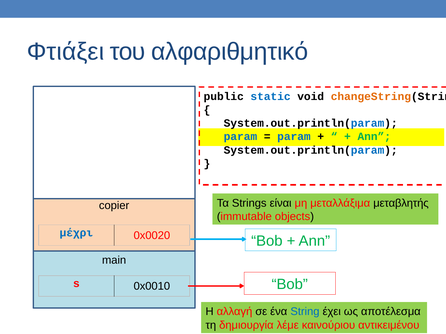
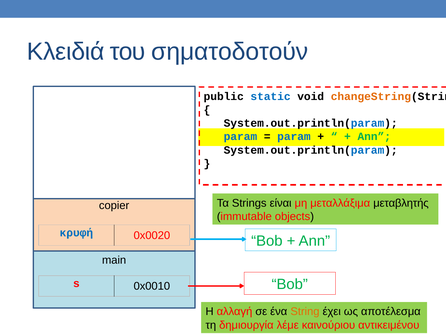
Φτιάξει: Φτιάξει -> Κλειδιά
αλφαριθμητικό: αλφαριθμητικό -> σηματοδοτούν
μέχρι: μέχρι -> κρυφή
String colour: blue -> orange
